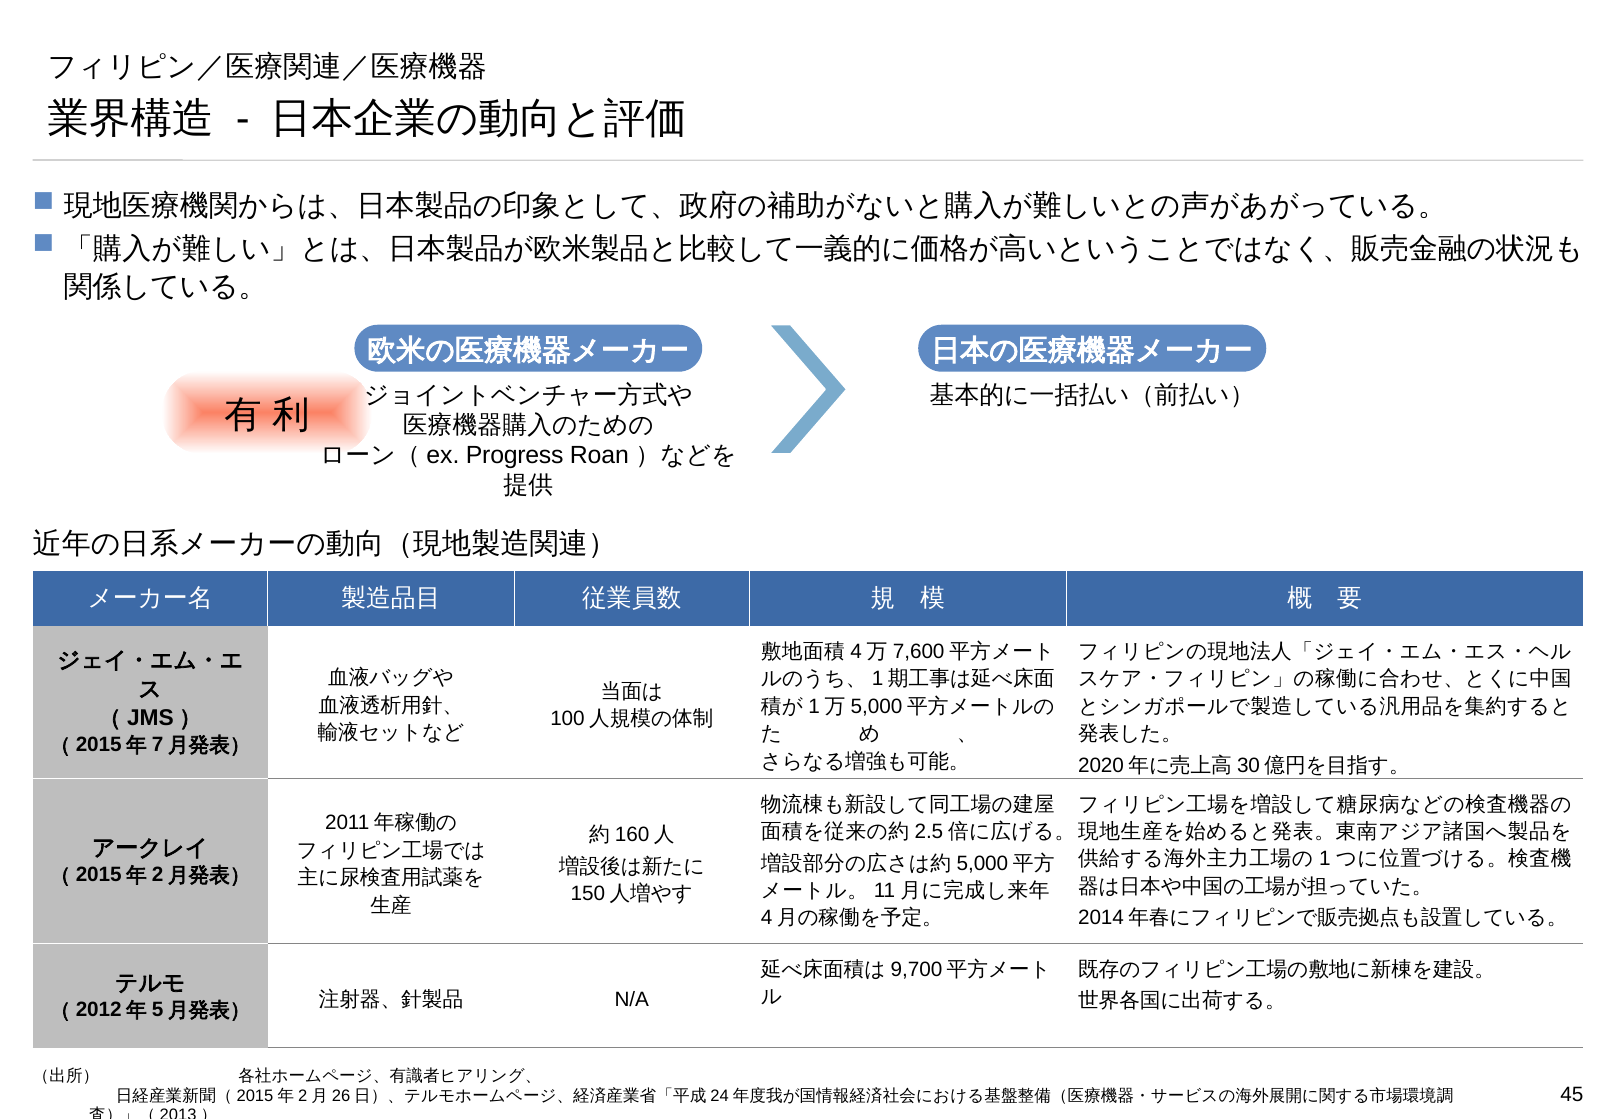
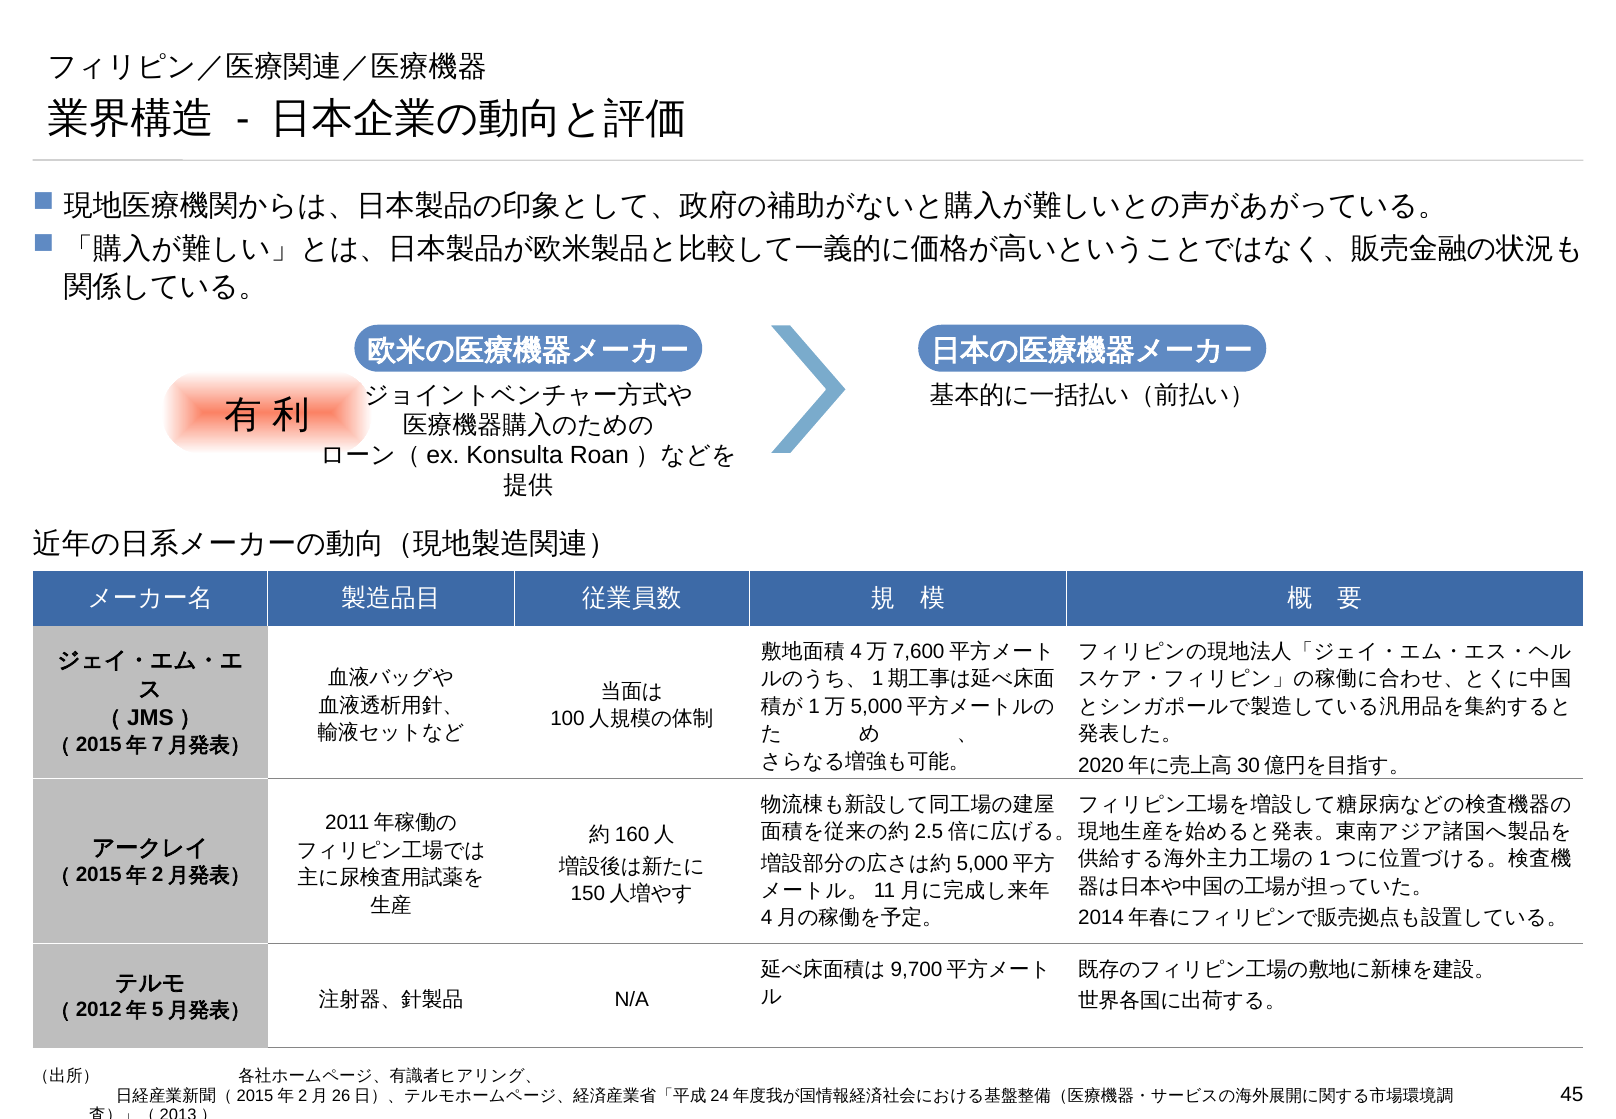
Progress: Progress -> Konsulta
